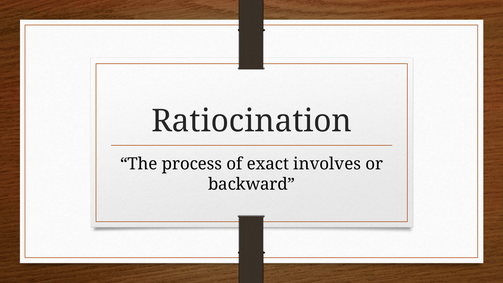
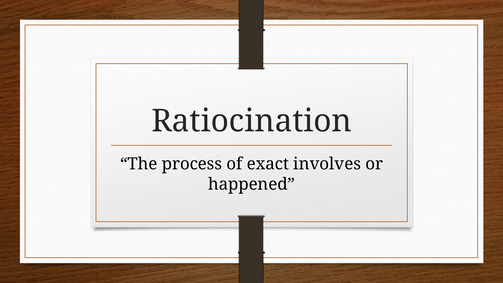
backward: backward -> happened
